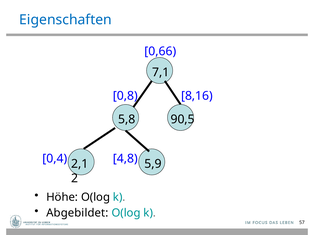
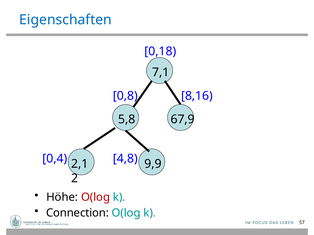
0,66: 0,66 -> 0,18
90,5: 90,5 -> 67,9
5,9: 5,9 -> 9,9
O(log at (96, 198) colour: black -> red
Abgebildet: Abgebildet -> Connection
